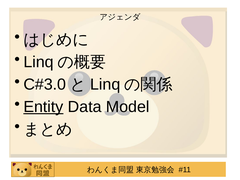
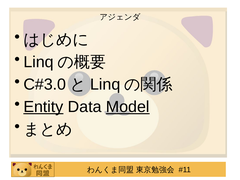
Model underline: none -> present
